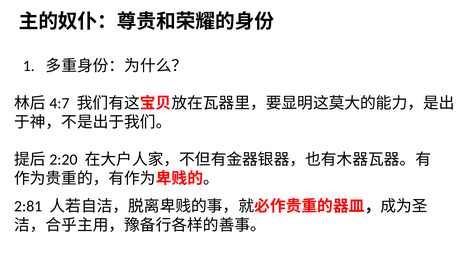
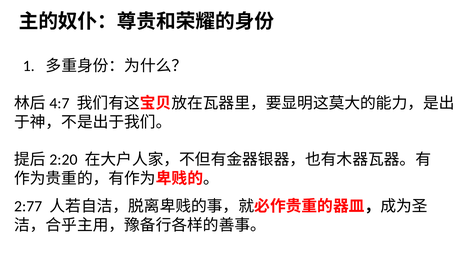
2:81: 2:81 -> 2:77
